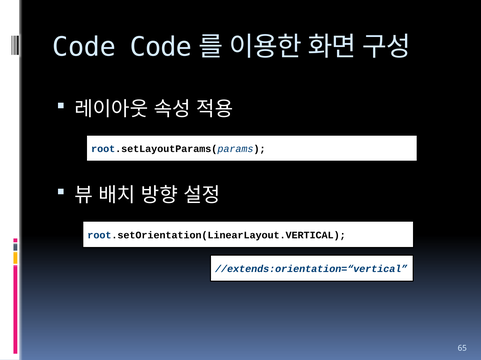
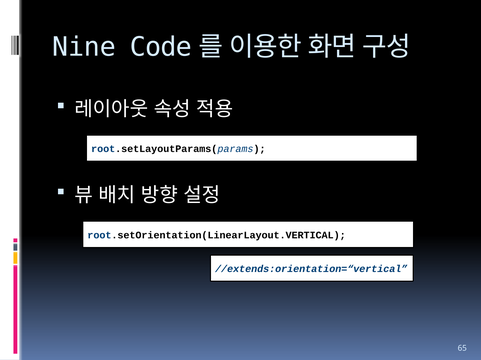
Code at (84, 47): Code -> Nine
